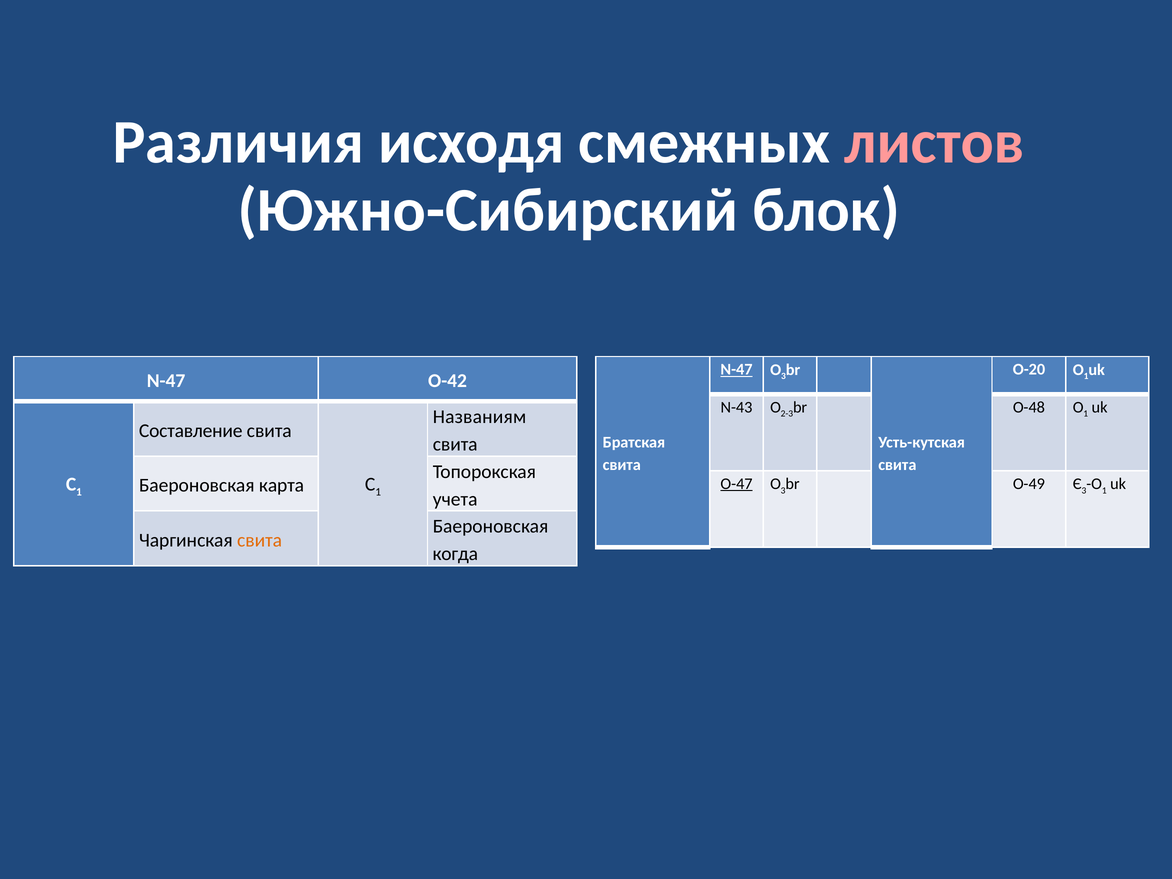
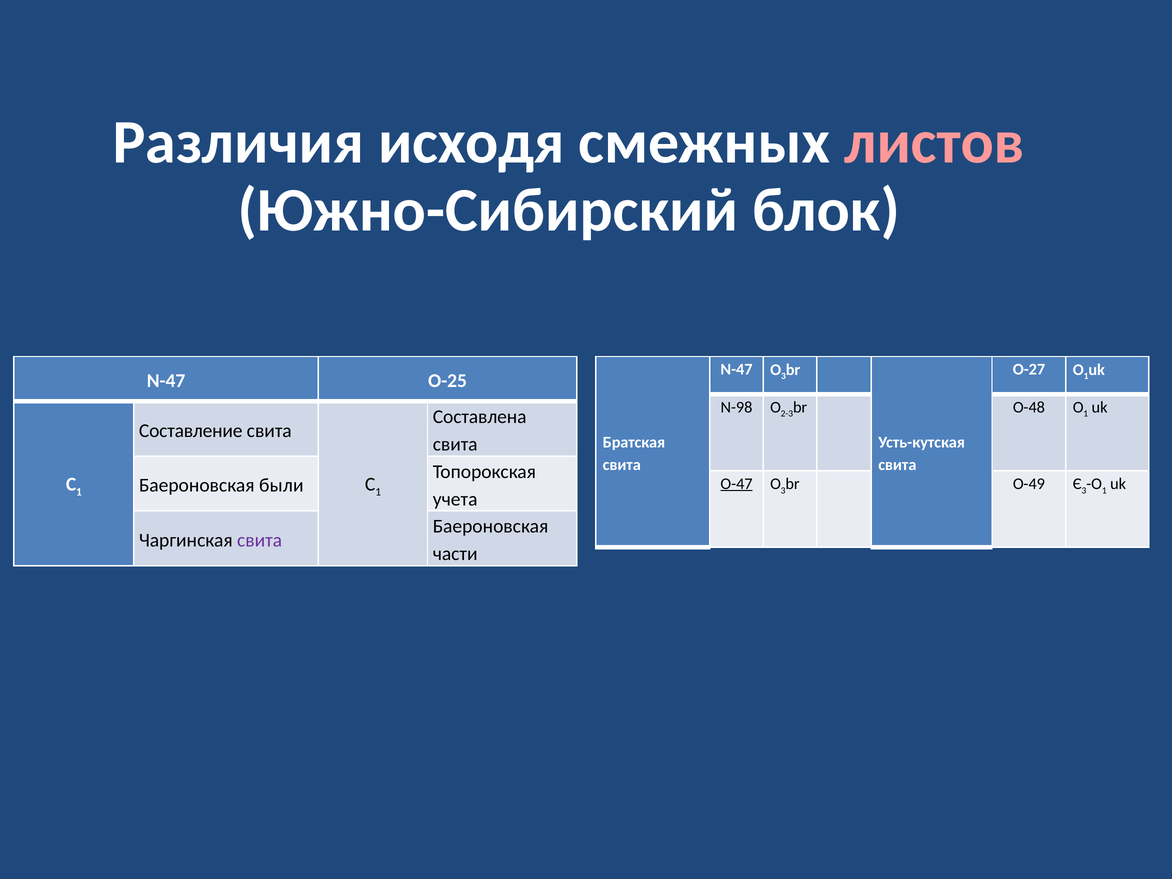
N-47 at (737, 369) underline: present -> none
O-20: O-20 -> O-27
O-42: O-42 -> O-25
N-43: N-43 -> N-98
Названиям: Названиям -> Составлена
карта: карта -> были
свита at (260, 540) colour: orange -> purple
когда: когда -> части
